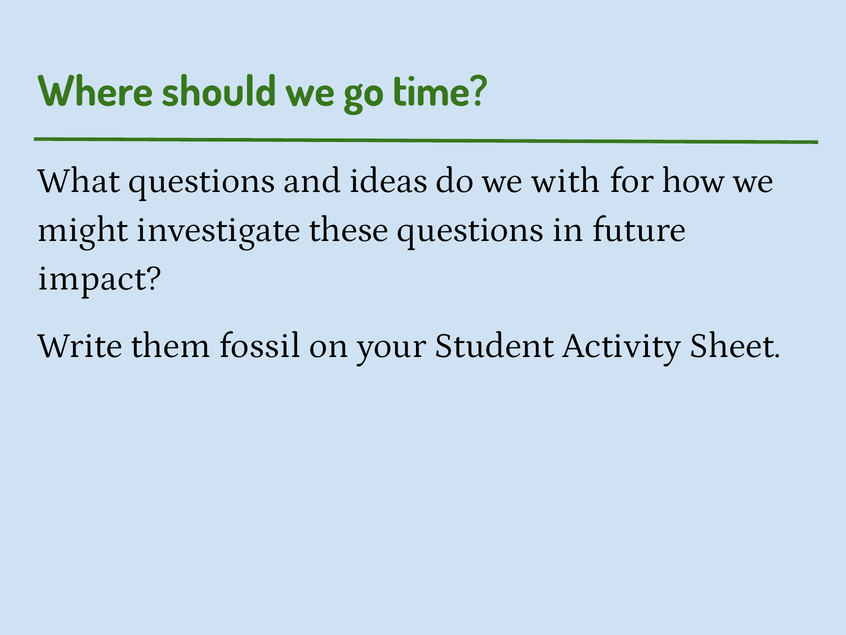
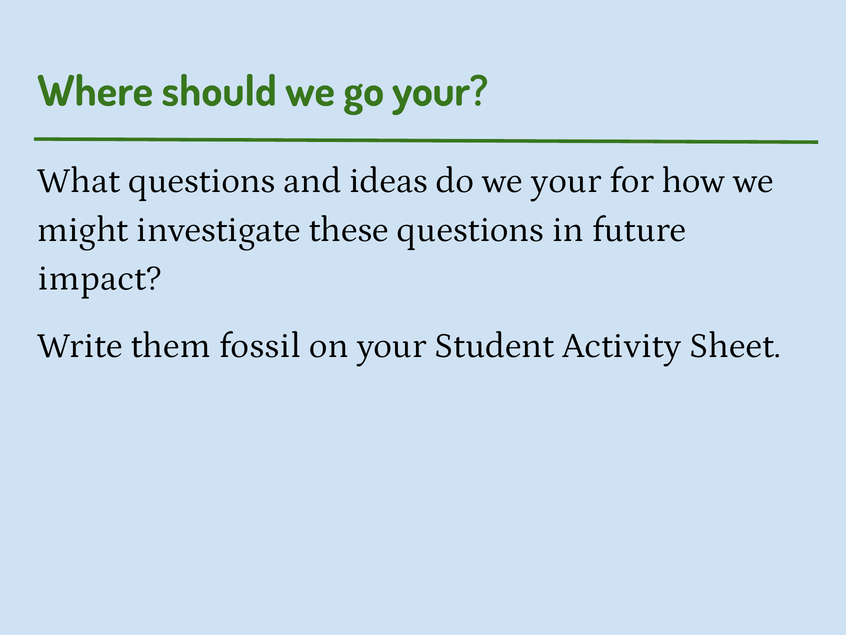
go time: time -> your
we with: with -> your
